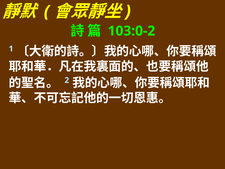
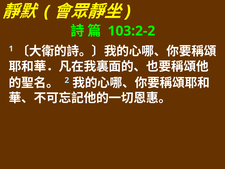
103:0-2: 103:0-2 -> 103:2-2
